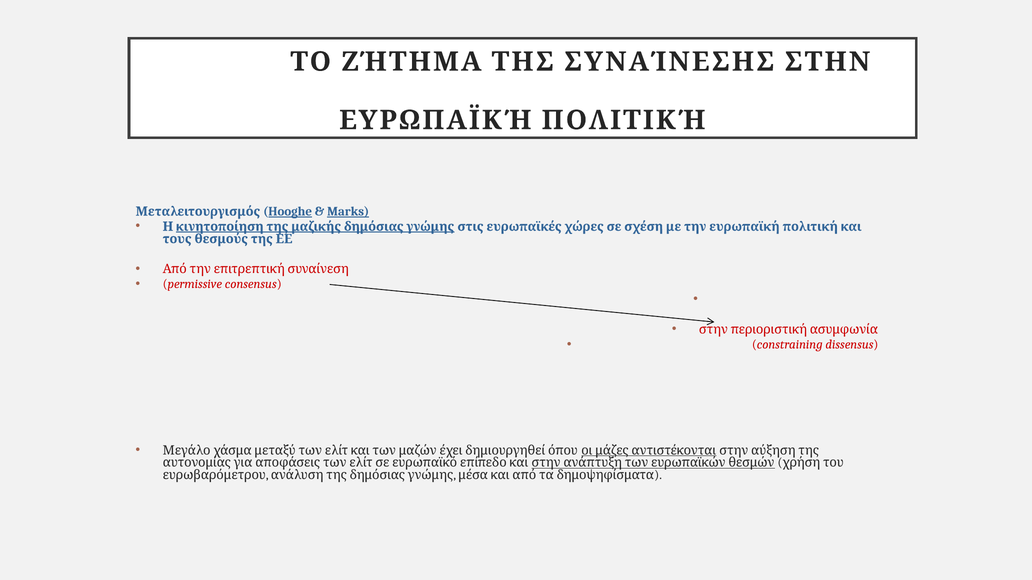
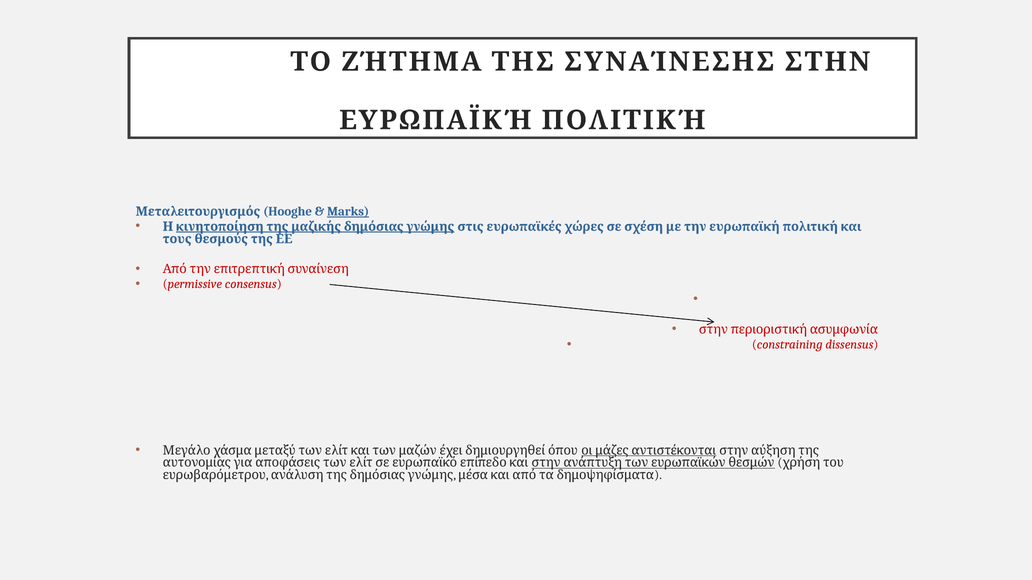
Hooghe underline: present -> none
